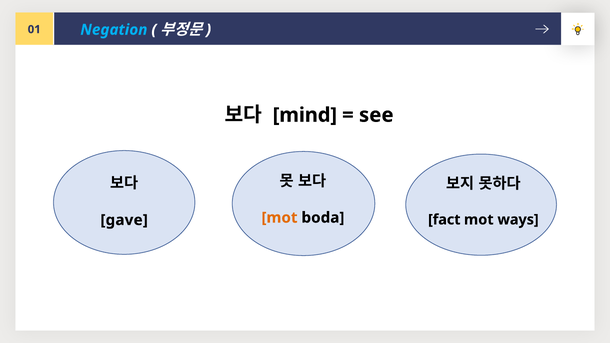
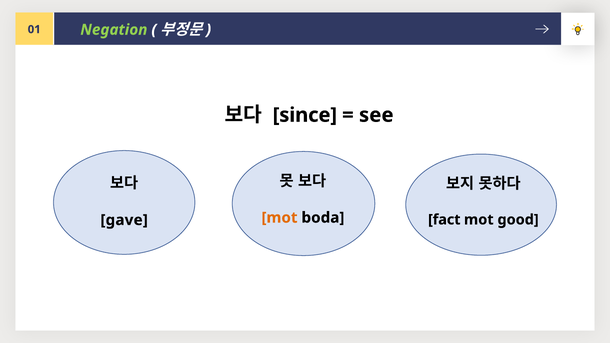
Negation colour: light blue -> light green
mind: mind -> since
ways: ways -> good
